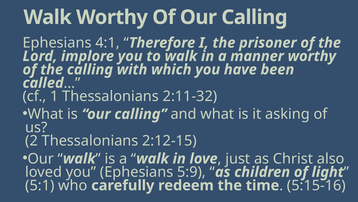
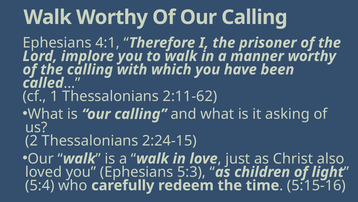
2:11-32: 2:11-32 -> 2:11-62
2:12-15: 2:12-15 -> 2:24-15
5:9: 5:9 -> 5:3
5:1: 5:1 -> 5:4
